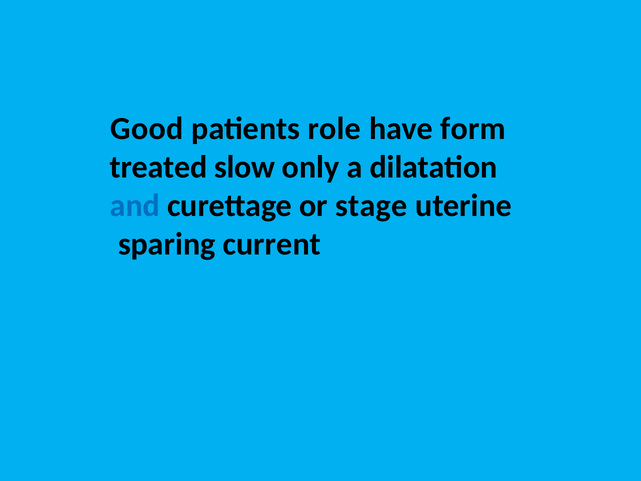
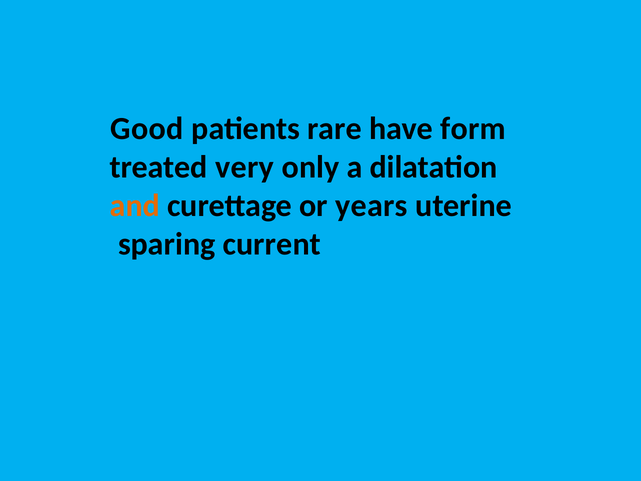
role: role -> rare
slow: slow -> very
and colour: blue -> orange
stage: stage -> years
